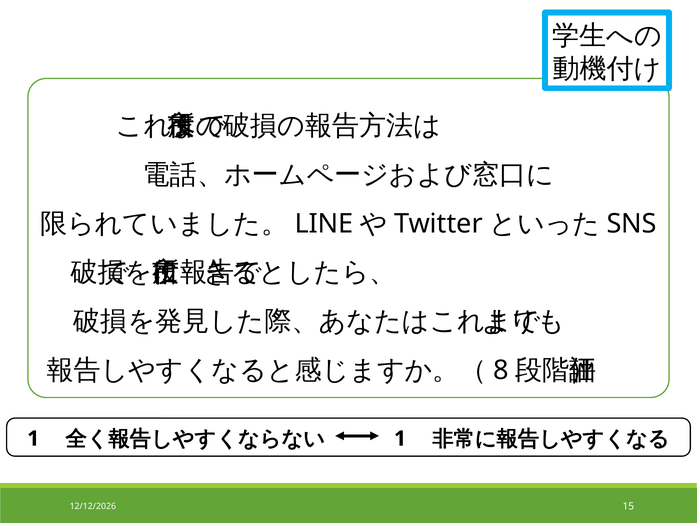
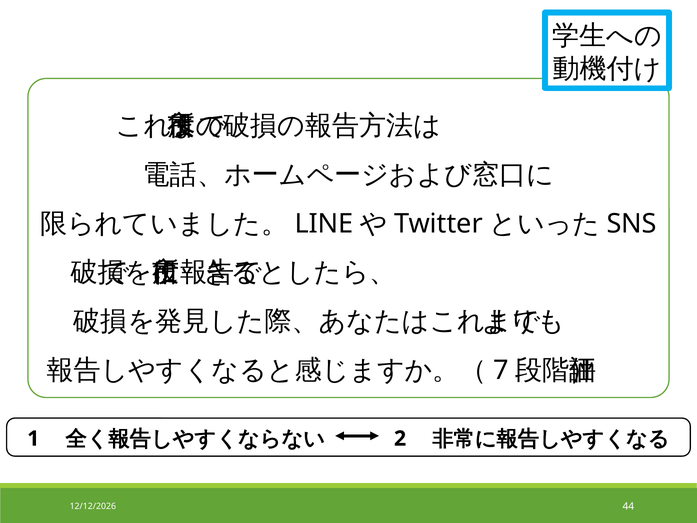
8: 8 -> 7
1 at (400, 438): 1 -> 2
15: 15 -> 44
